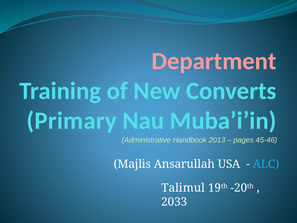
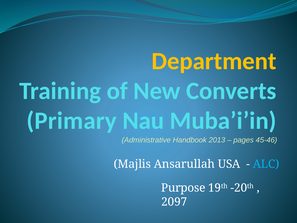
Department colour: pink -> yellow
Talimul: Talimul -> Purpose
2033: 2033 -> 2097
